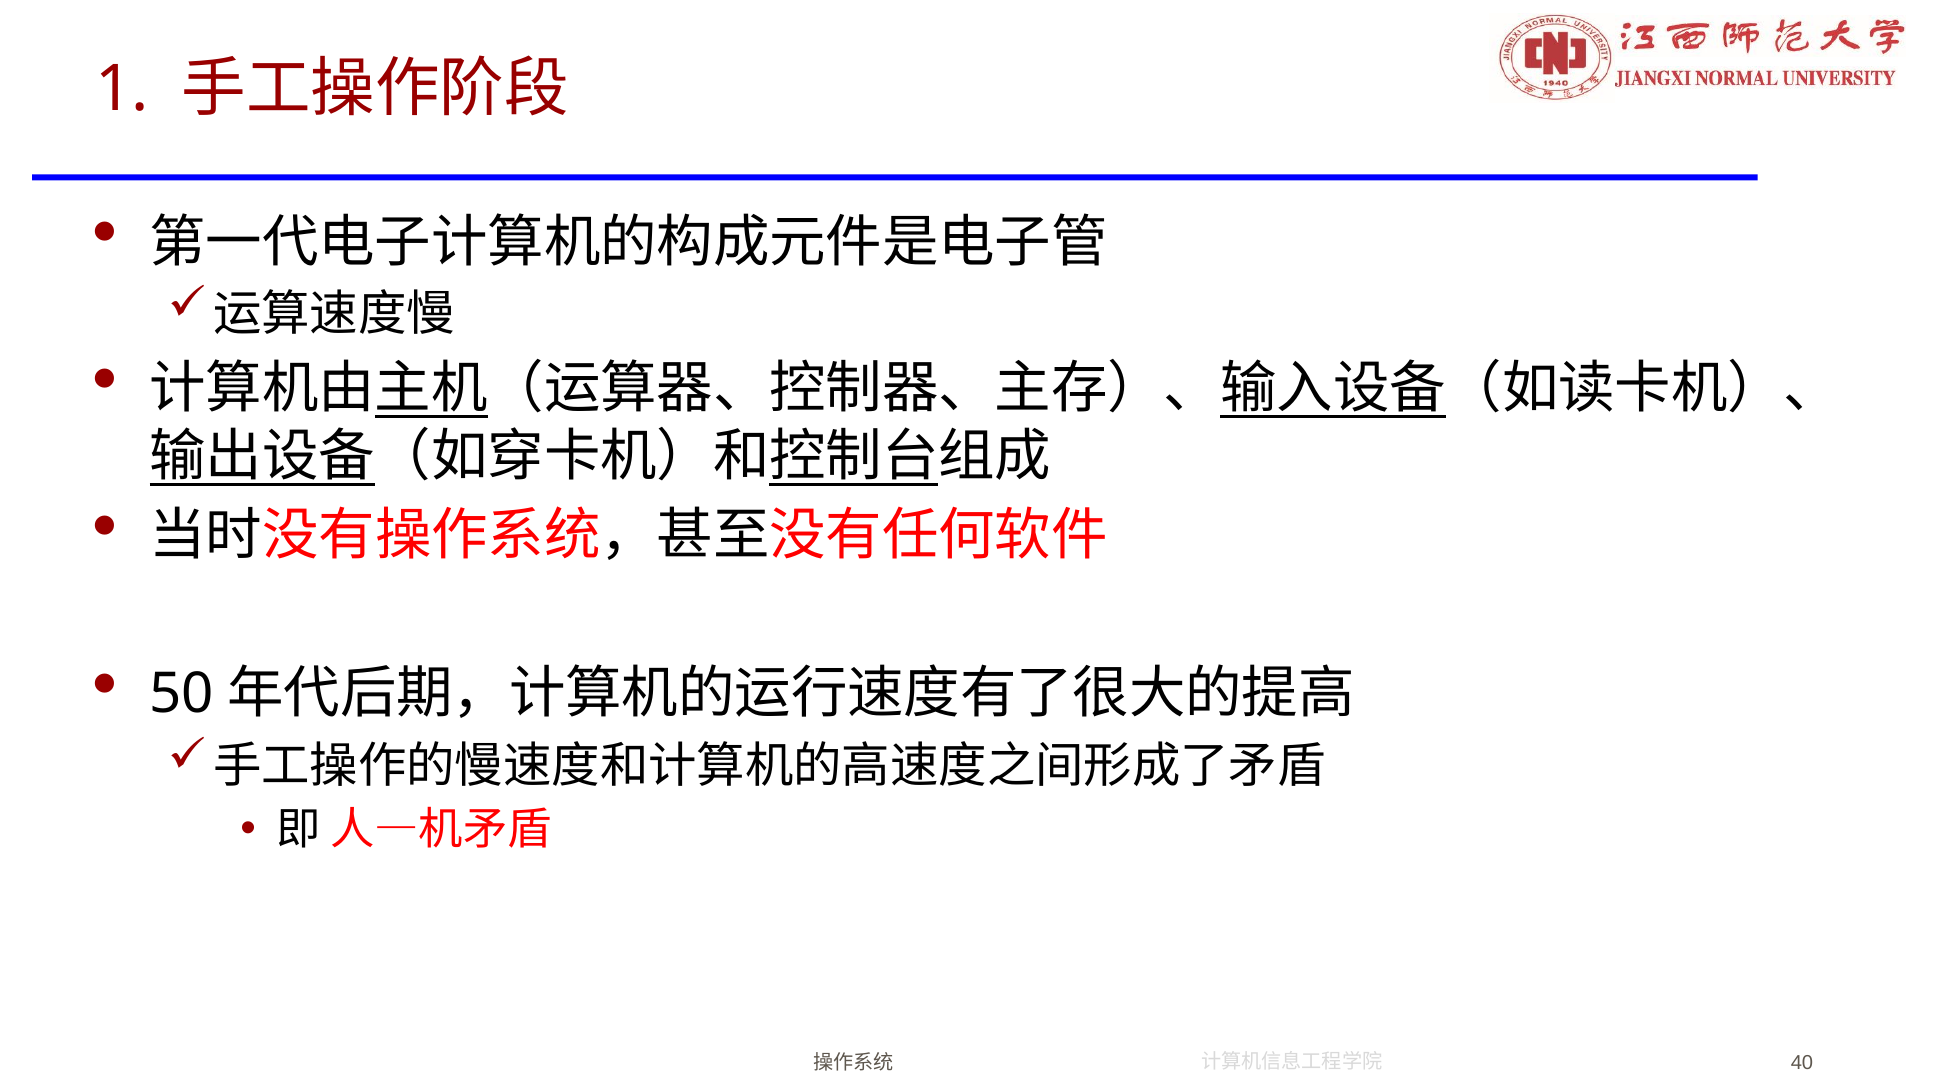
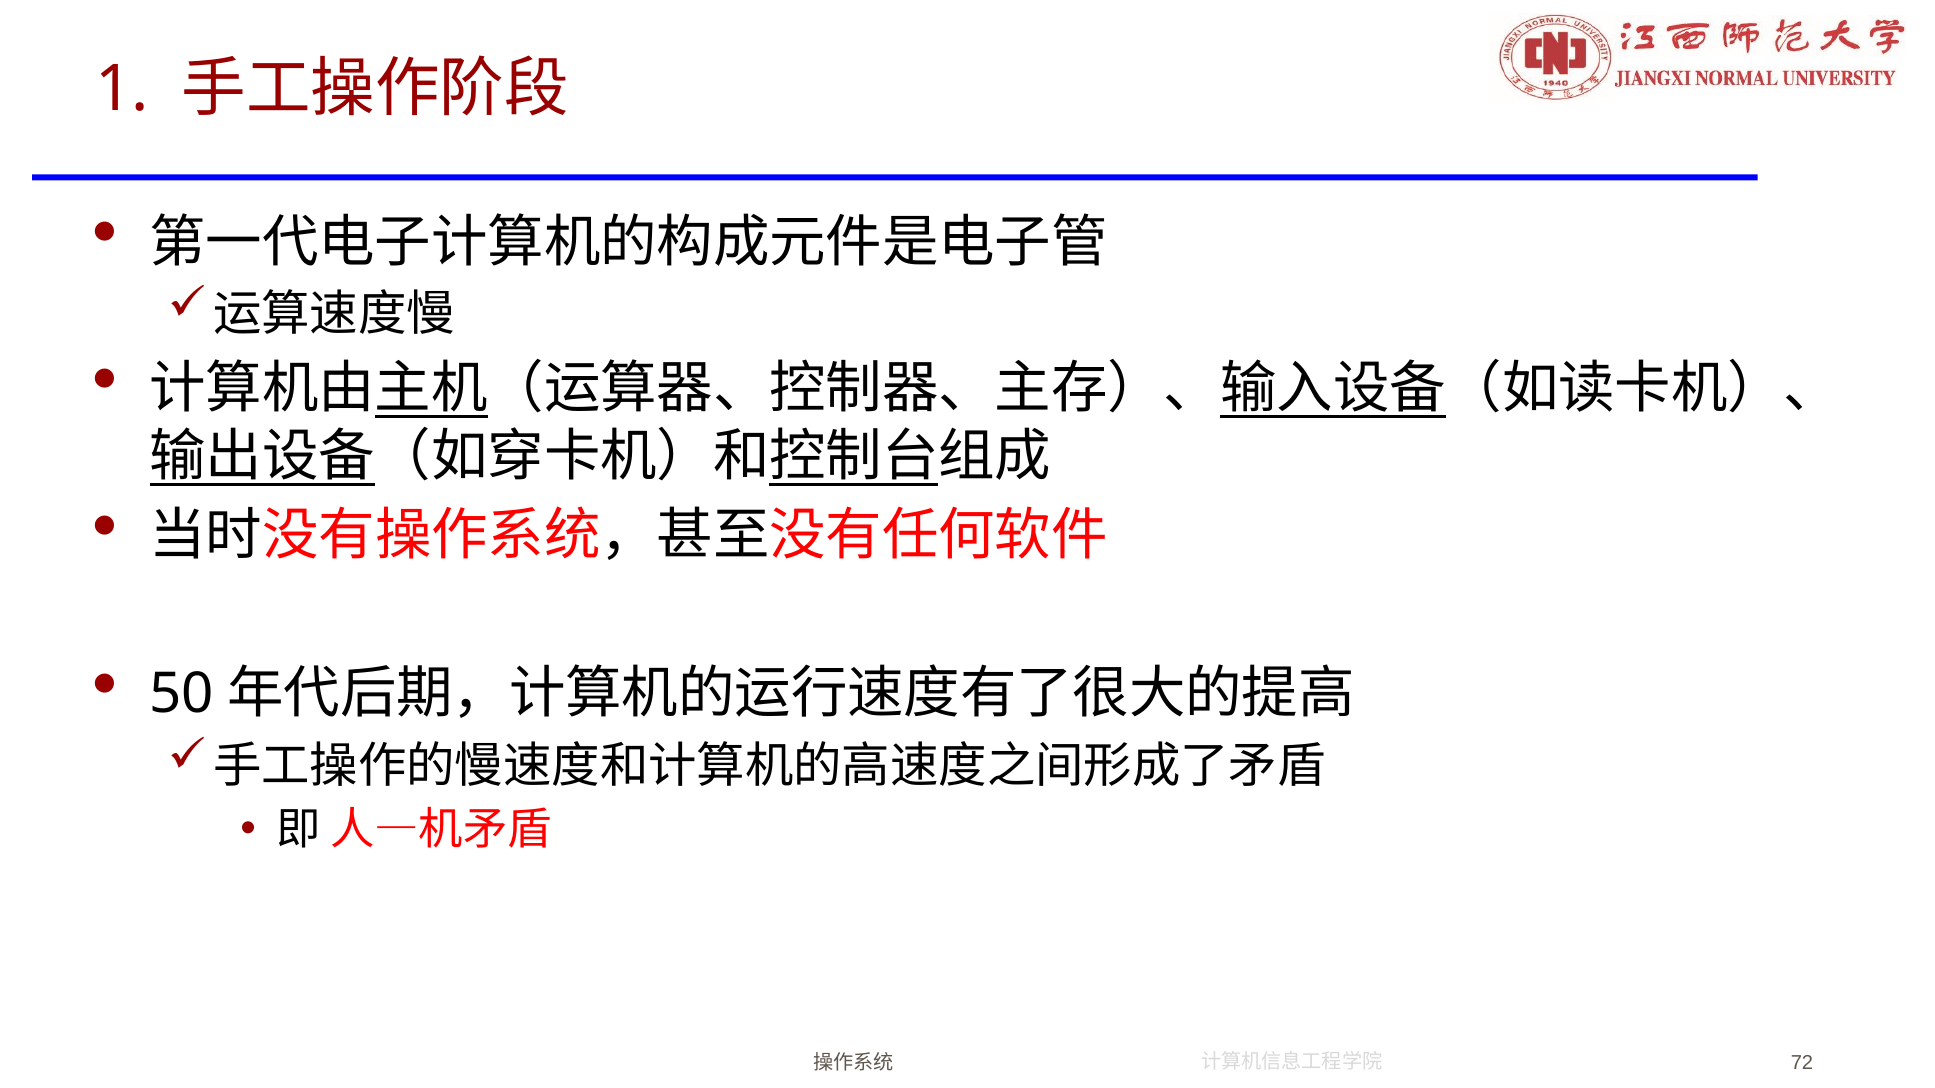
40: 40 -> 72
